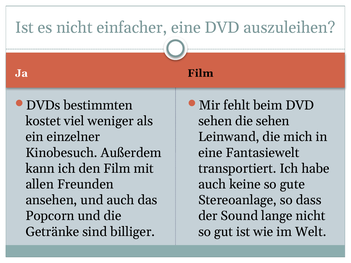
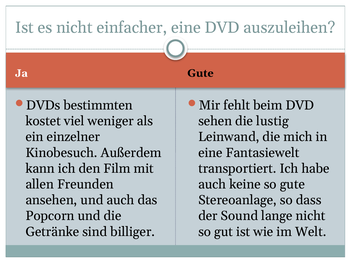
Ja Film: Film -> Gute
die sehen: sehen -> lustig
